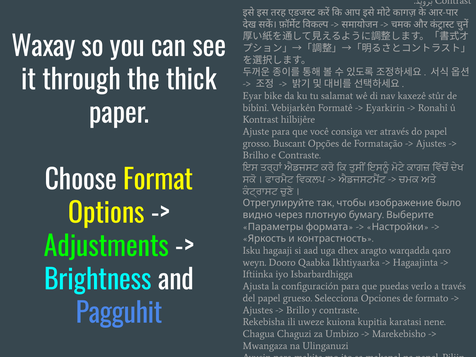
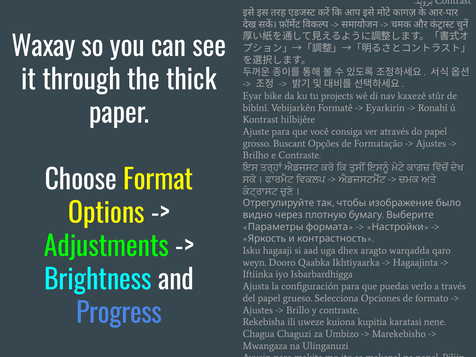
salamat: salamat -> projects
Pagguhit: Pagguhit -> Progress
